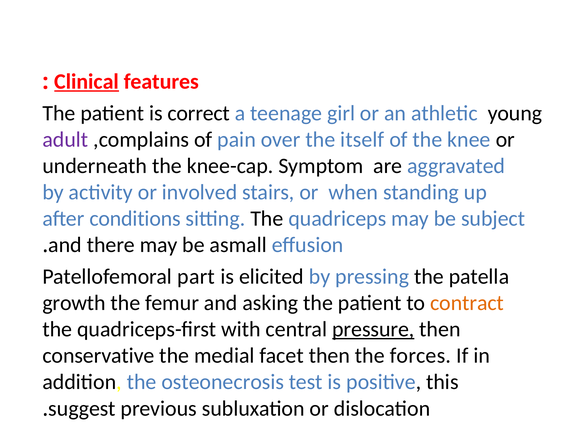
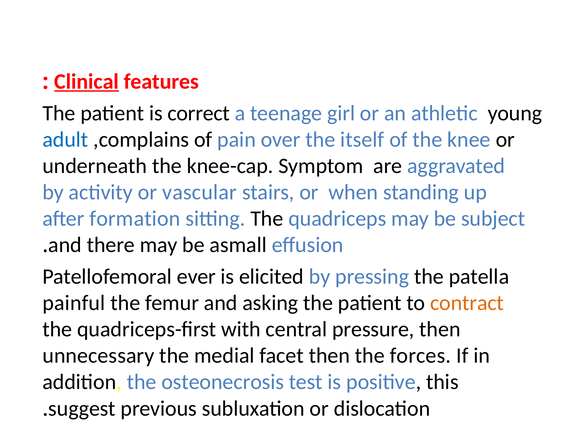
adult colour: purple -> blue
involved: involved -> vascular
conditions: conditions -> formation
part: part -> ever
growth: growth -> painful
pressure underline: present -> none
conservative: conservative -> unnecessary
